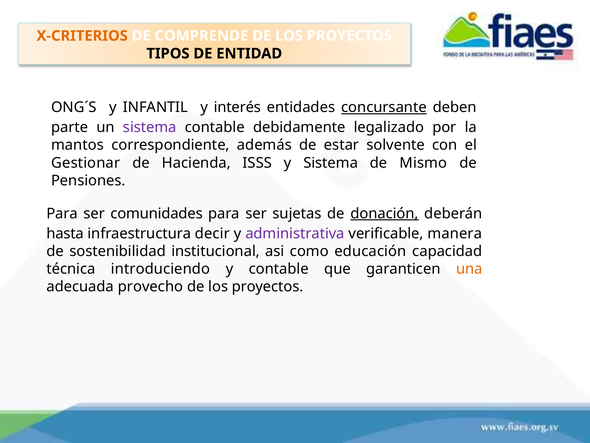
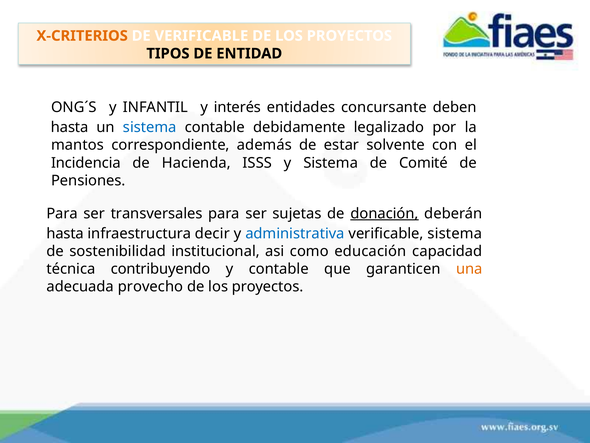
DE COMPRENDE: COMPRENDE -> VERIFICABLE
concursante underline: present -> none
parte at (70, 127): parte -> hasta
sistema at (150, 127) colour: purple -> blue
Gestionar: Gestionar -> Incidencia
Mismo: Mismo -> Comité
comunidades: comunidades -> transversales
administrativa colour: purple -> blue
verificable manera: manera -> sistema
introduciendo: introduciendo -> contribuyendo
